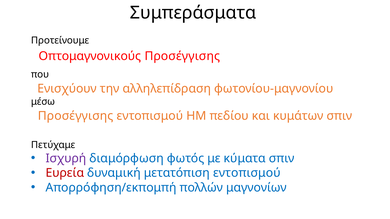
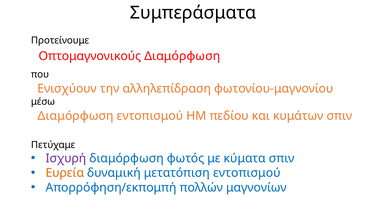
Οπτομαγνονικούς Προσέγγισης: Προσέγγισης -> Διαμόρφωση
Προσέγγισης at (76, 116): Προσέγγισης -> Διαμόρφωση
Ευρεία colour: red -> orange
